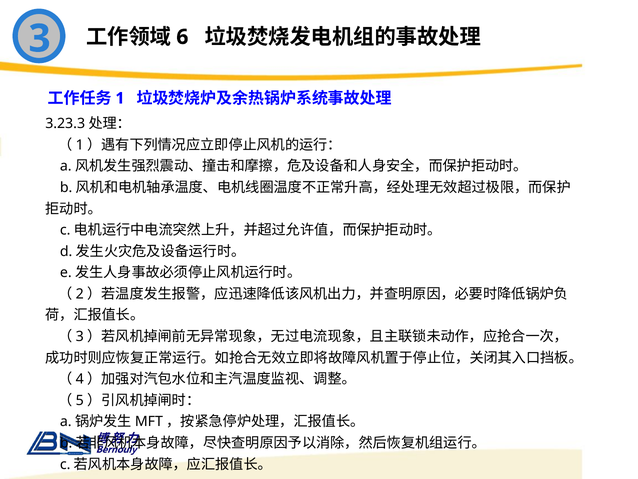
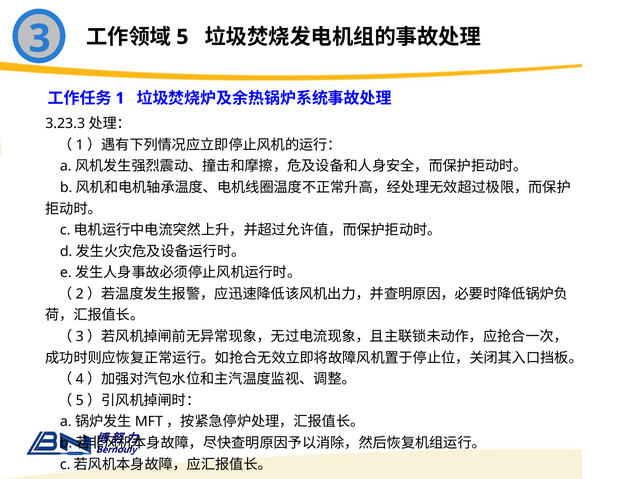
6: 6 -> 5
